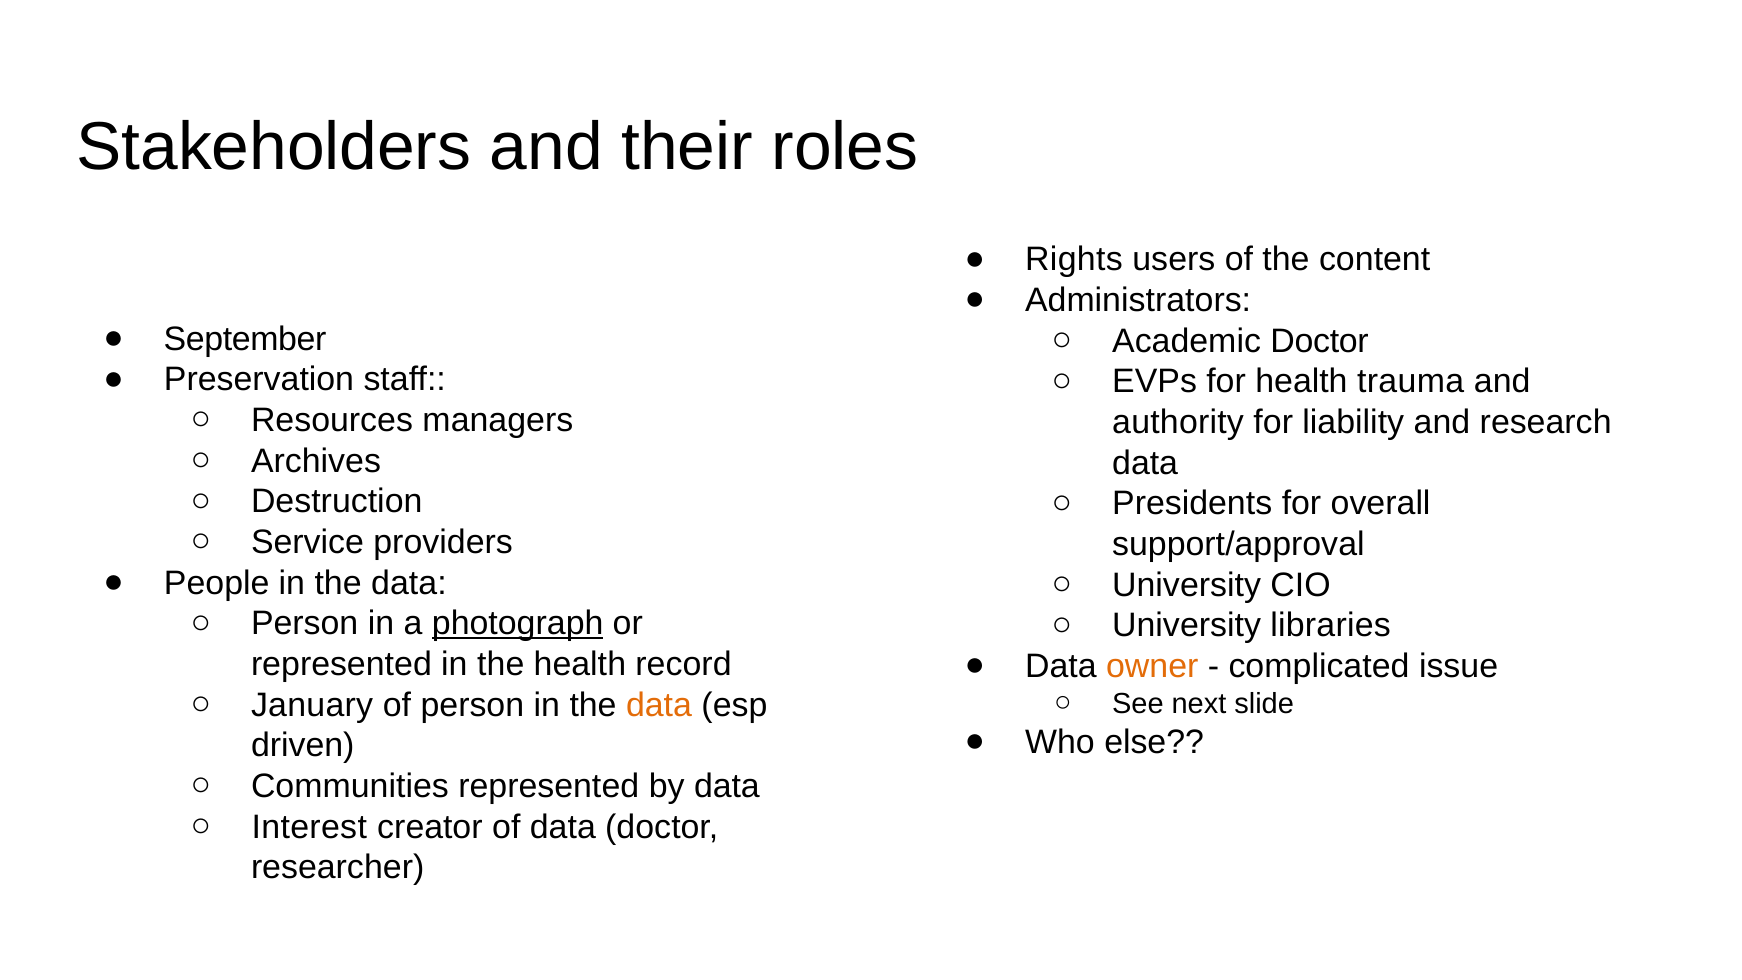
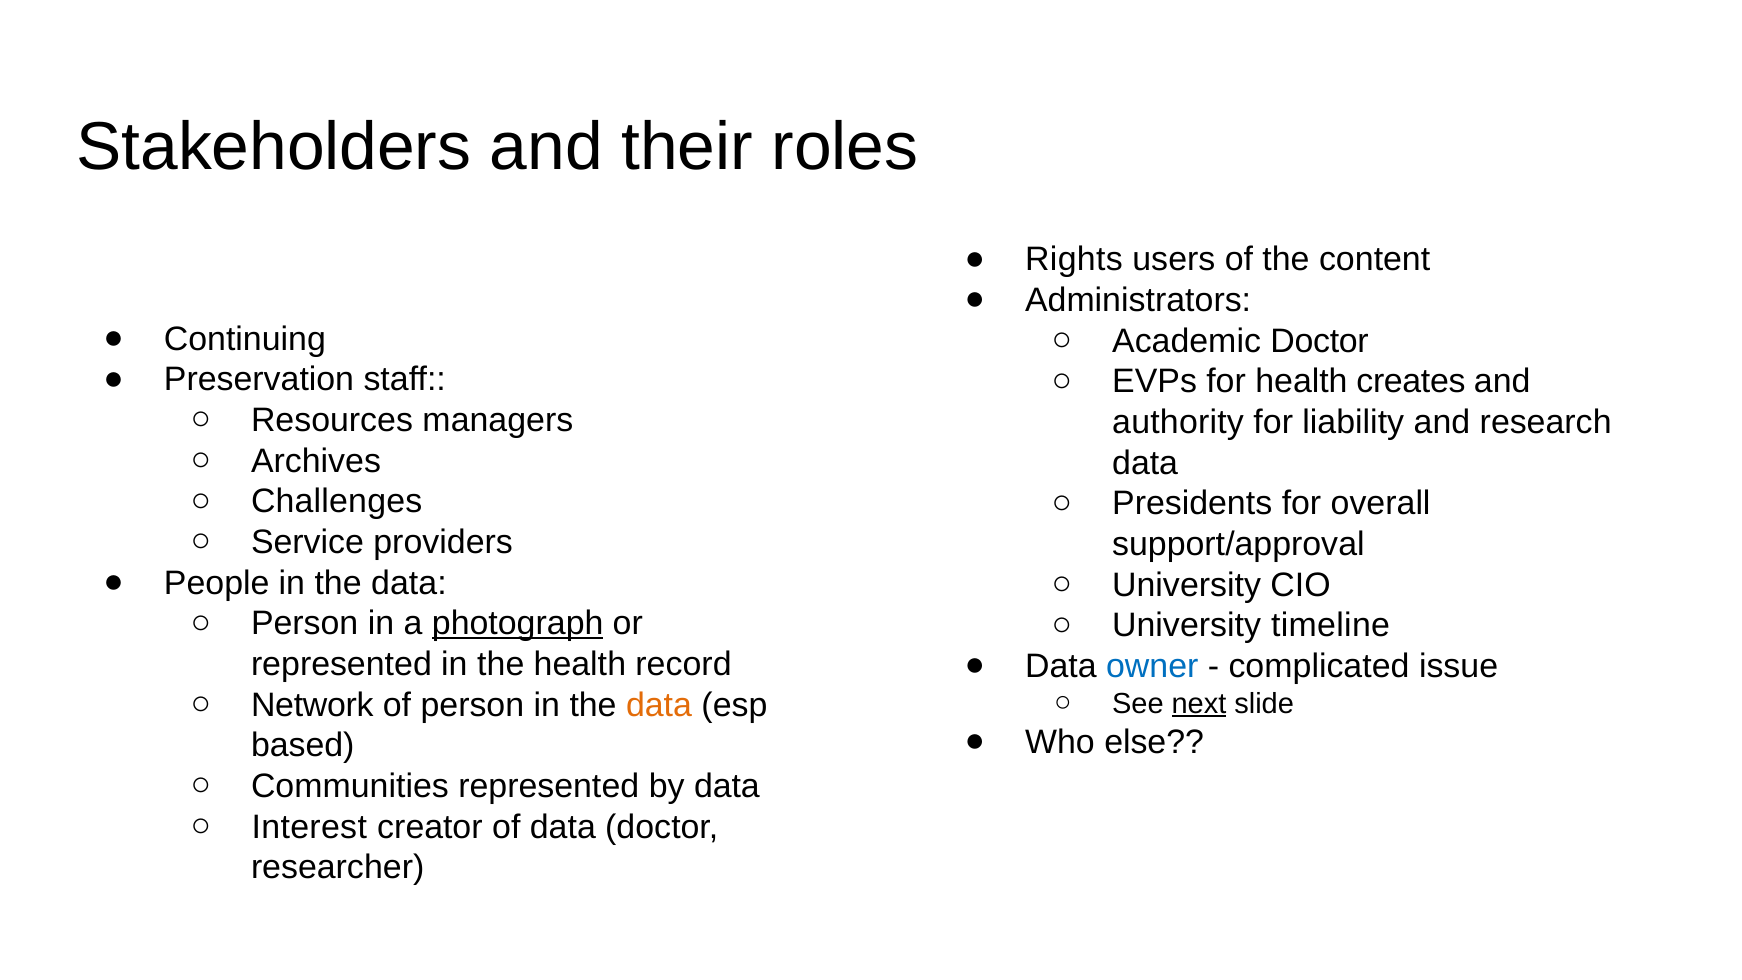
September: September -> Continuing
trauma: trauma -> creates
Destruction: Destruction -> Challenges
libraries: libraries -> timeline
owner colour: orange -> blue
January: January -> Network
next underline: none -> present
driven: driven -> based
